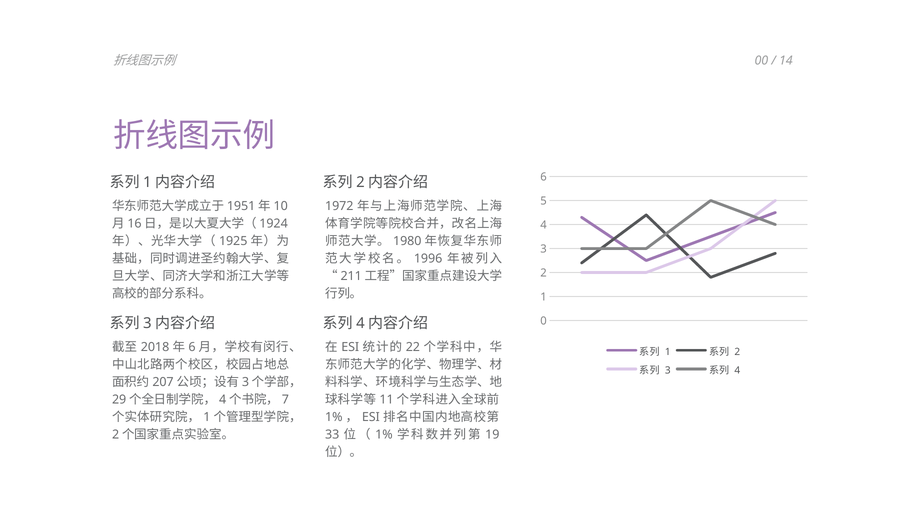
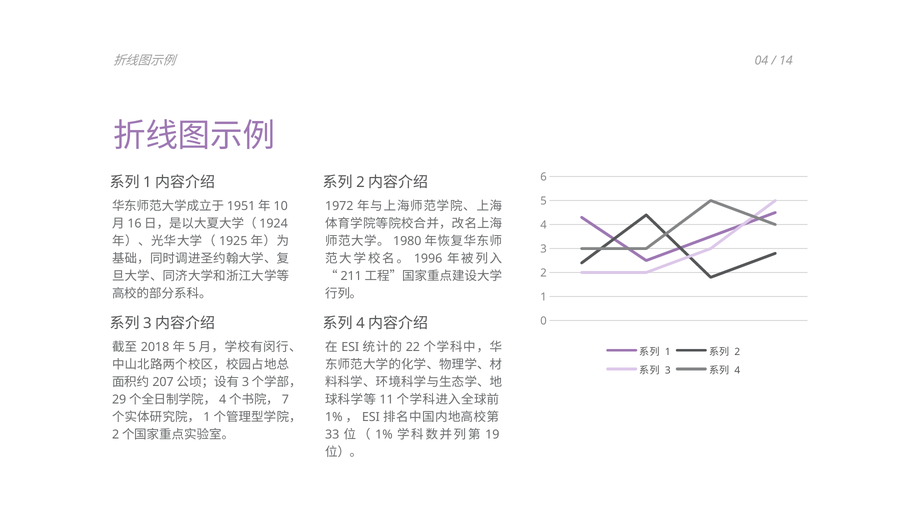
00: 00 -> 04
6 at (192, 347): 6 -> 5
